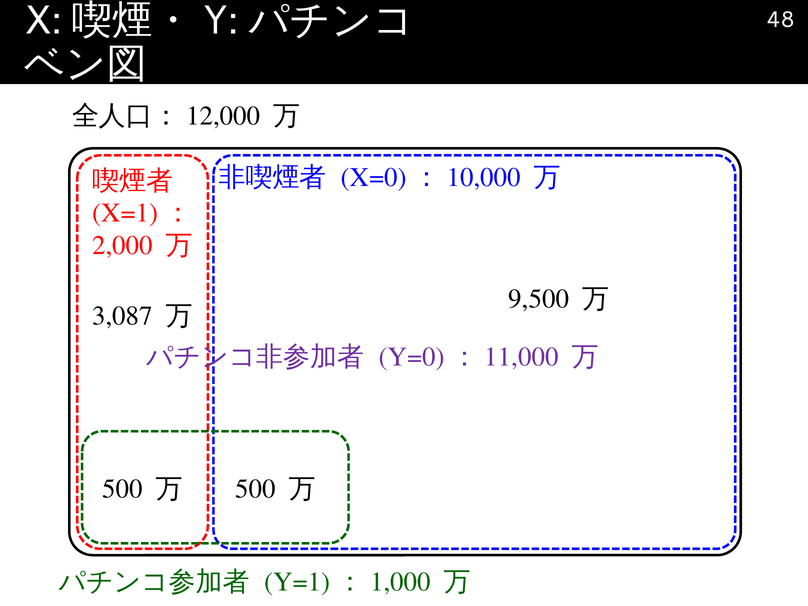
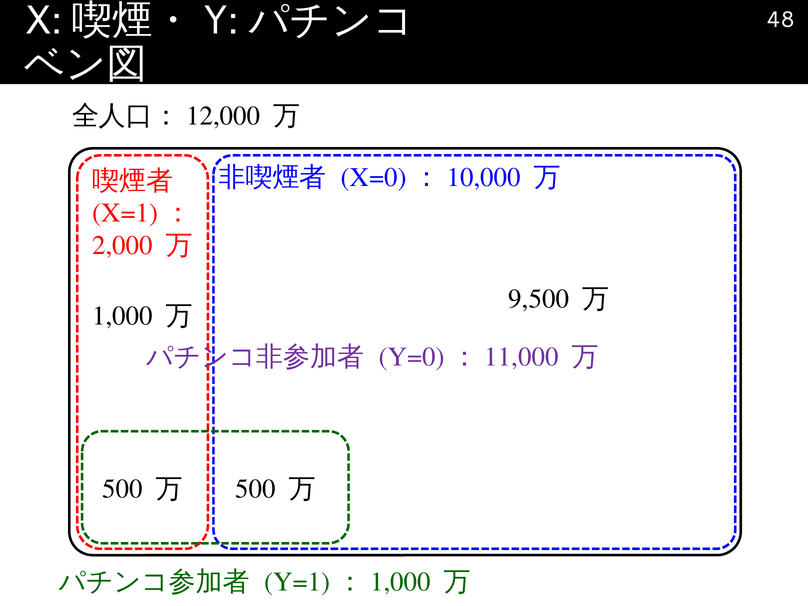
3,087: 3,087 -> 1,000
